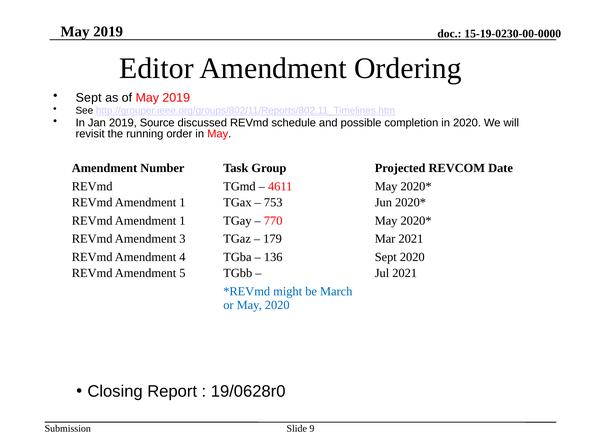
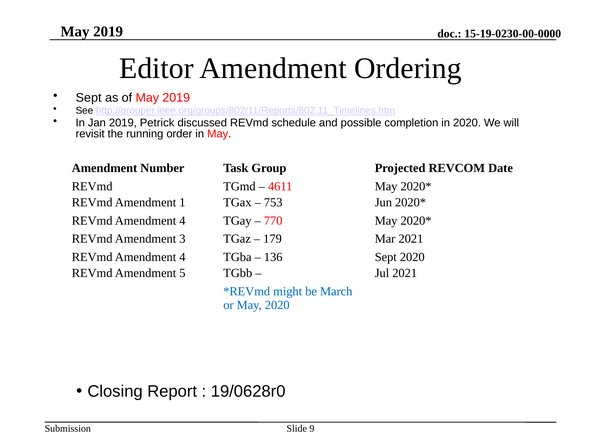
Source: Source -> Petrick
1 at (182, 221): 1 -> 4
